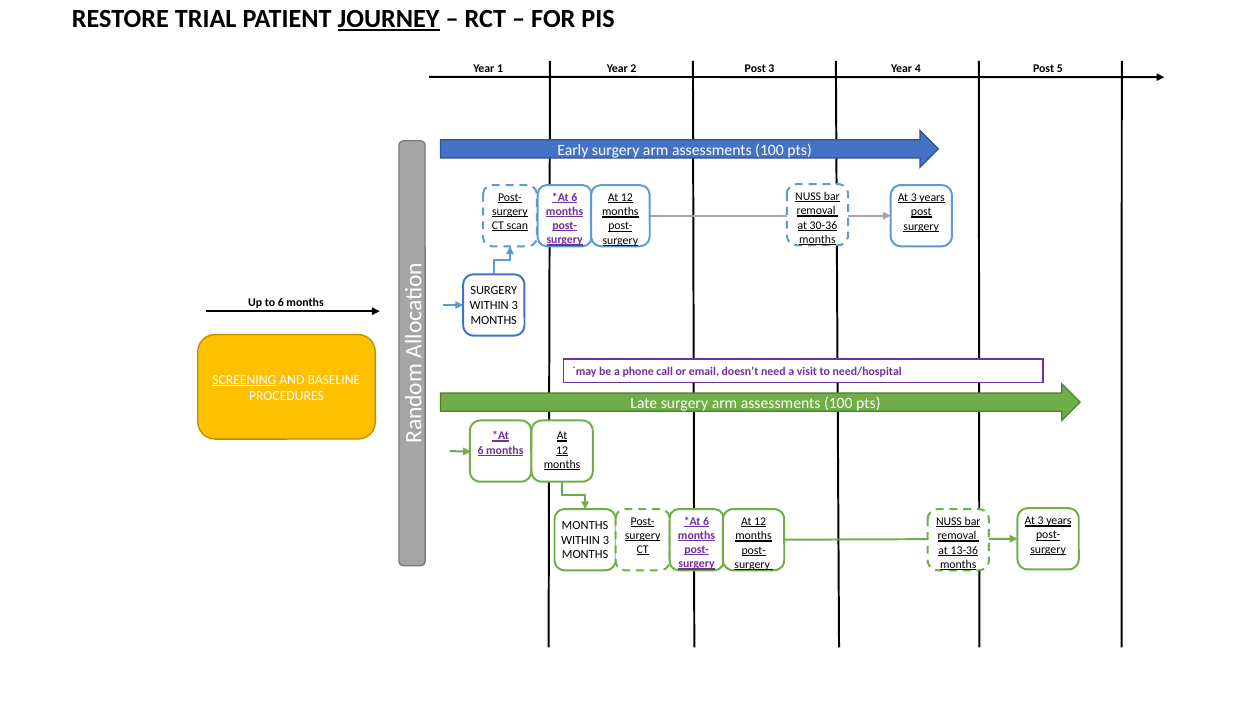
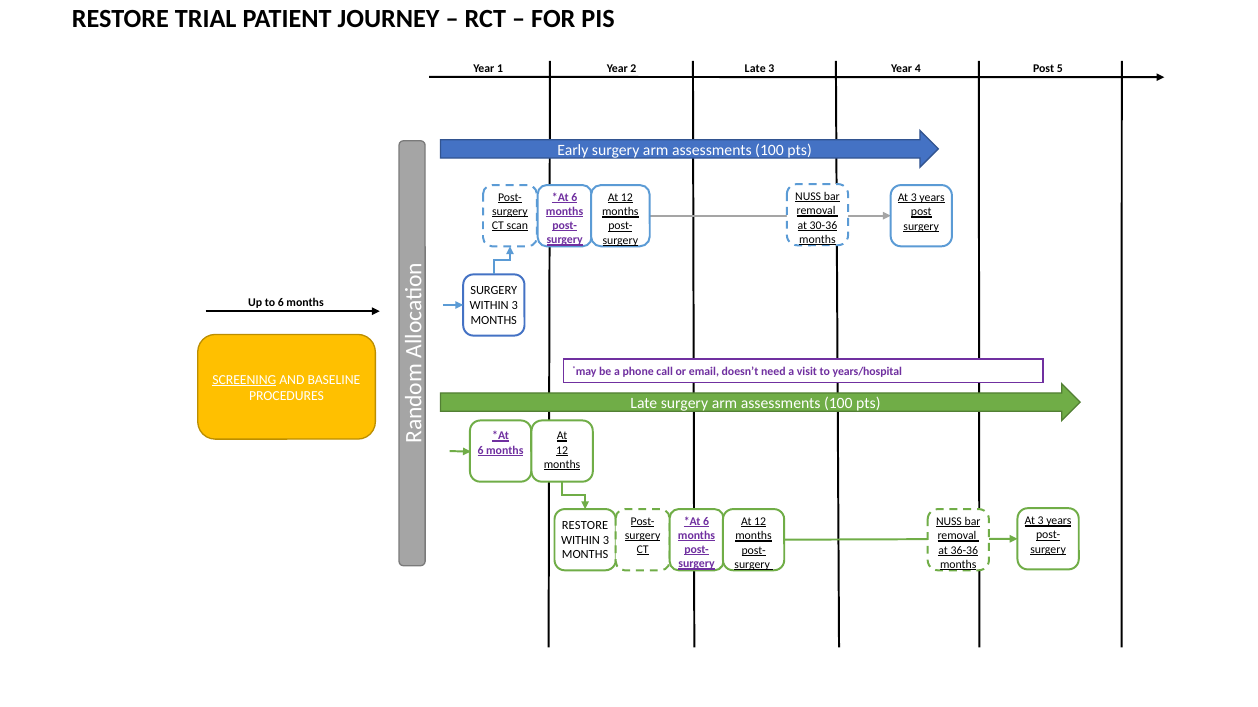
JOURNEY underline: present -> none
2 Post: Post -> Late
need/hospital: need/hospital -> years/hospital
MONTHS at (585, 525): MONTHS -> RESTORE
13-36: 13-36 -> 36-36
